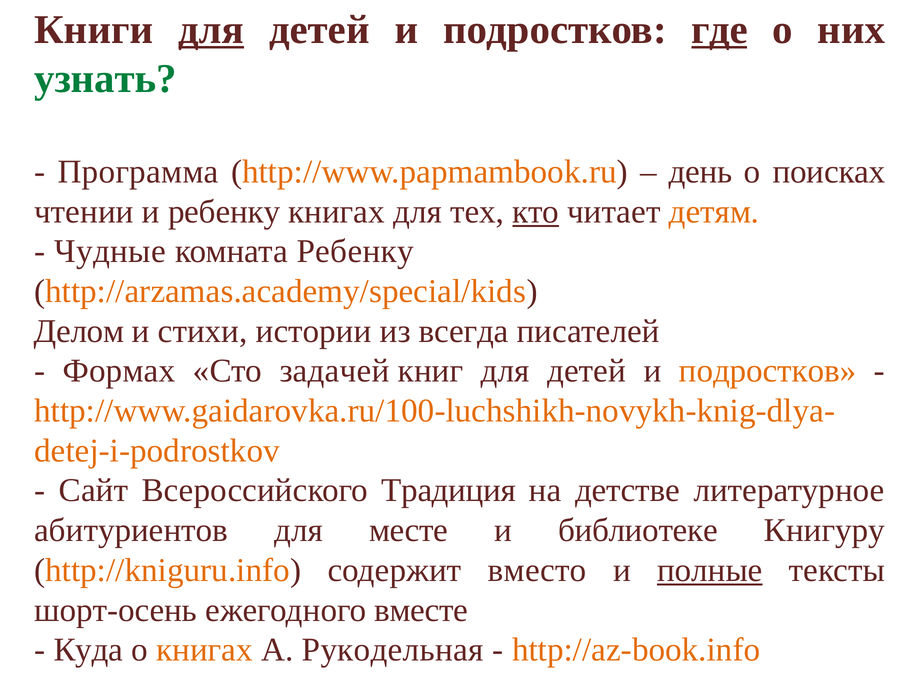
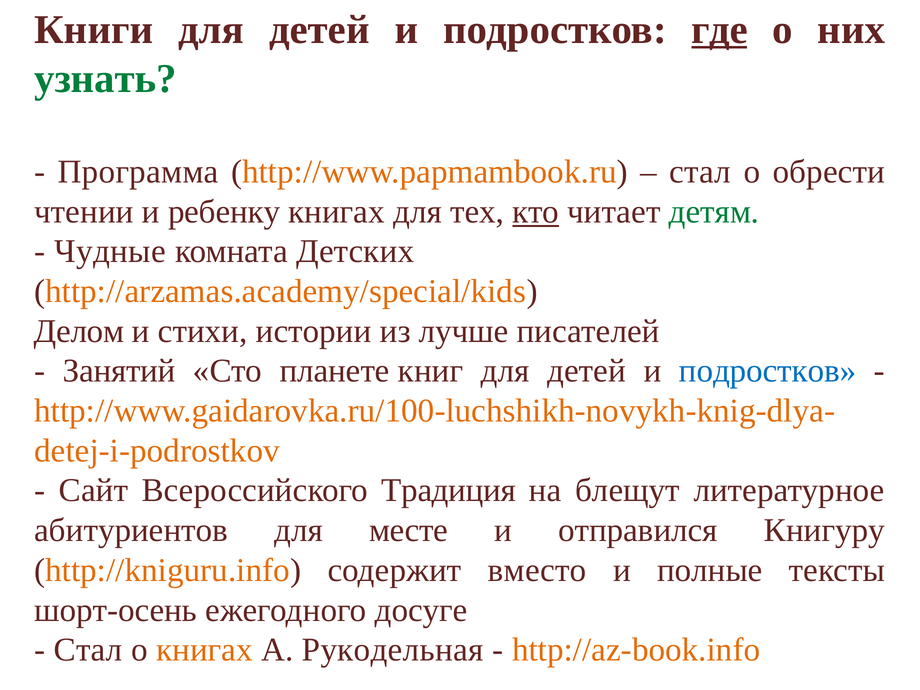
для at (211, 30) underline: present -> none
день at (700, 172): день -> стал
поисках: поисках -> обрести
детям colour: orange -> green
комната Ребенку: Ребенку -> Детских
всегда: всегда -> лучше
Формах: Формах -> Занятий
задачей: задачей -> планете
подростков at (768, 371) colour: orange -> blue
детстве: детстве -> блещут
библиотеке: библиотеке -> отправился
полные underline: present -> none
вместе: вместе -> досуге
Куда at (88, 650): Куда -> Стал
